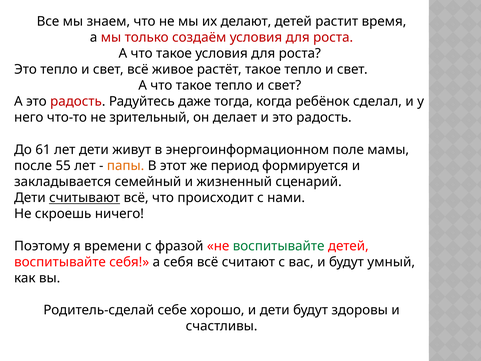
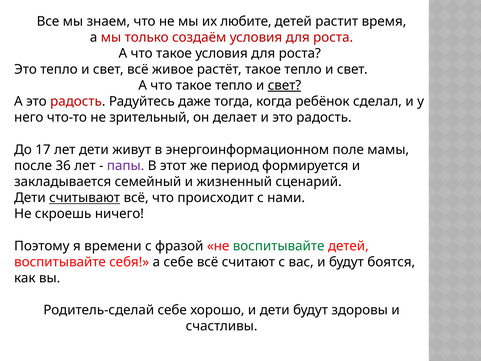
делают: делают -> любите
свет at (284, 85) underline: none -> present
61: 61 -> 17
55: 55 -> 36
папы colour: orange -> purple
а себя: себя -> себе
умный: умный -> боятся
